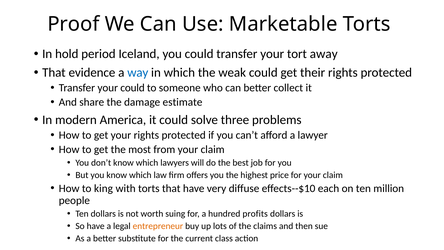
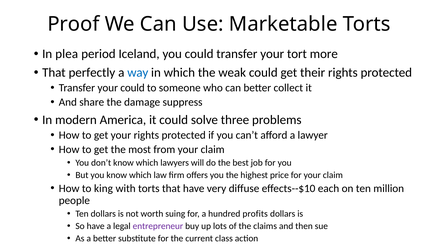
hold: hold -> plea
away: away -> more
evidence: evidence -> perfectly
estimate: estimate -> suppress
entrepreneur colour: orange -> purple
